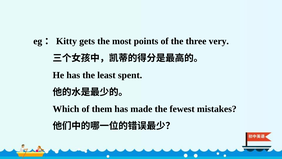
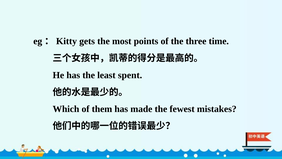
very: very -> time
